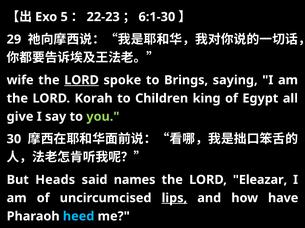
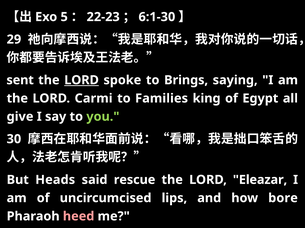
wife: wife -> sent
Korah: Korah -> Carmi
Children: Children -> Families
names: names -> rescue
lips underline: present -> none
have: have -> bore
heed colour: light blue -> pink
